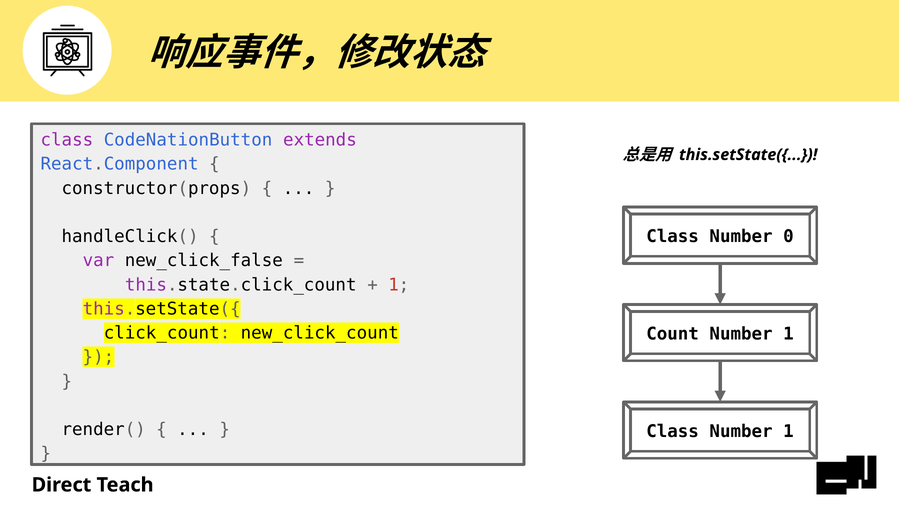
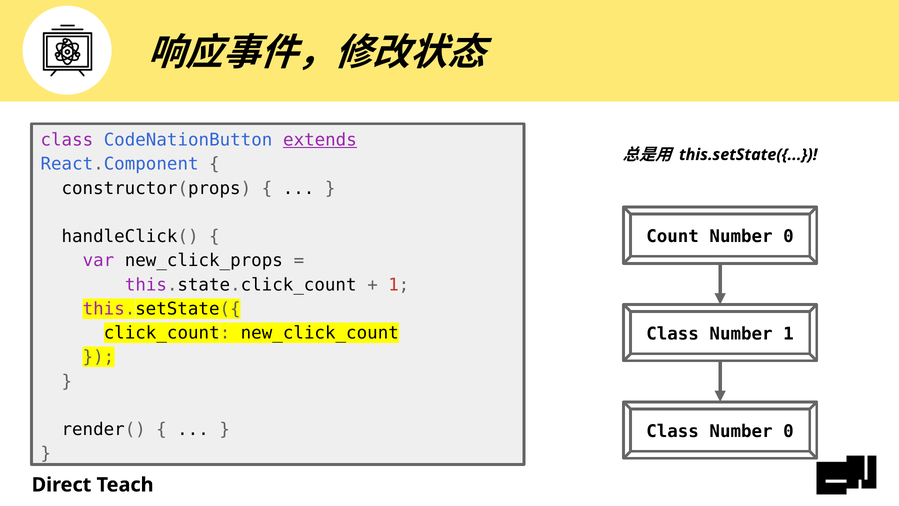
extends underline: none -> present
Class at (673, 236): Class -> Count
new_click_false: new_click_false -> new_click_props
Count at (673, 334): Count -> Class
1 at (788, 431): 1 -> 0
